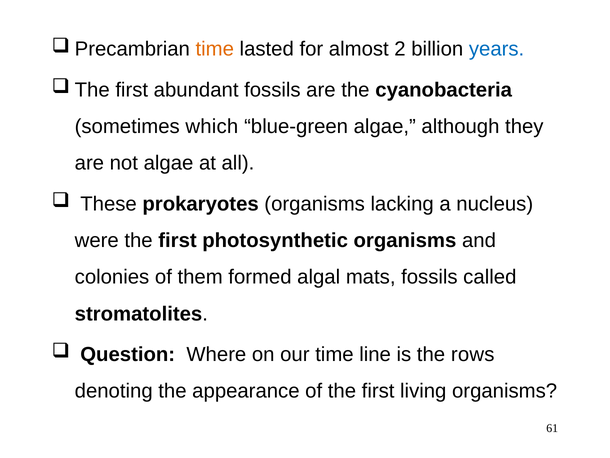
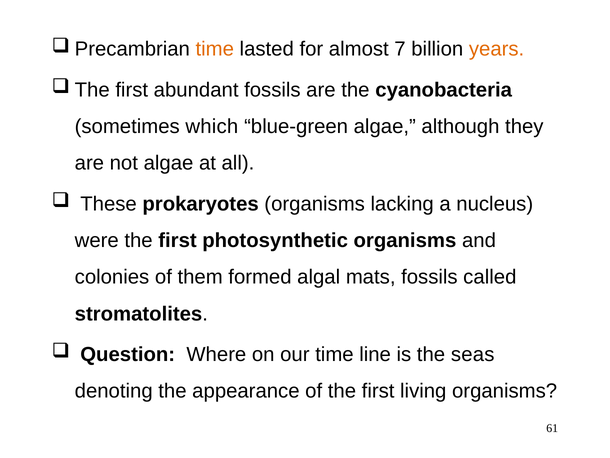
2: 2 -> 7
years colour: blue -> orange
rows: rows -> seas
